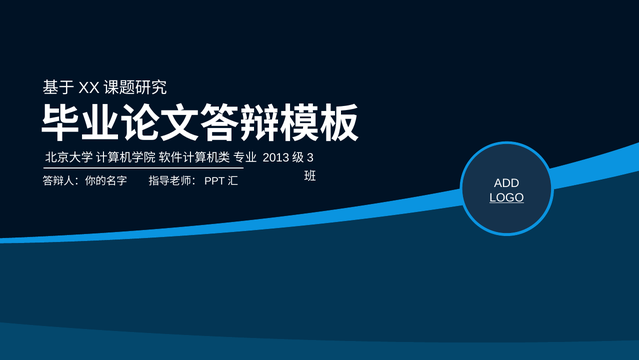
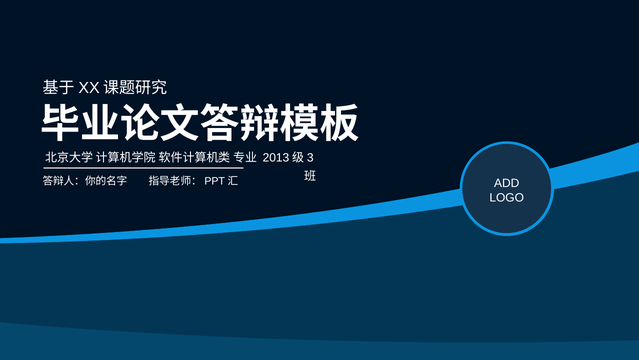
LOGO underline: present -> none
